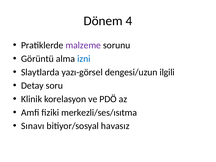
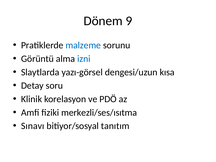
4: 4 -> 9
malzeme colour: purple -> blue
ilgili: ilgili -> kısa
havasız: havasız -> tanıtım
